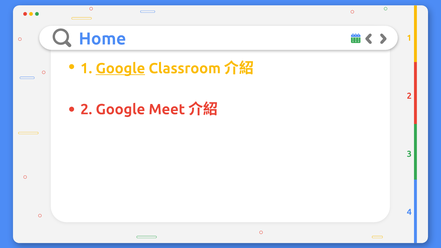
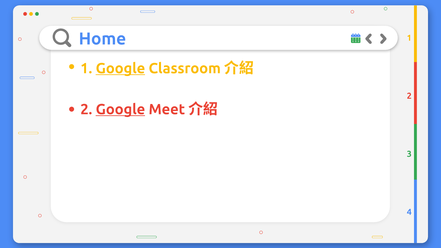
Google at (120, 109) underline: none -> present
